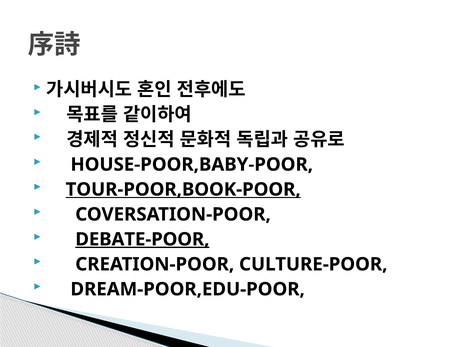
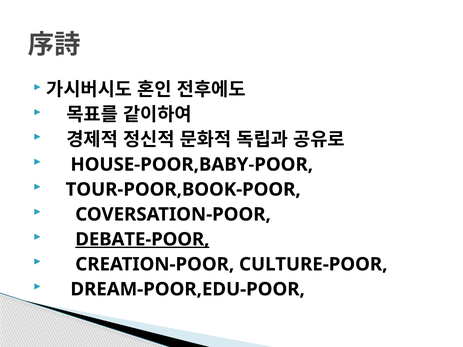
TOUR-POOR,BOOK-POOR underline: present -> none
